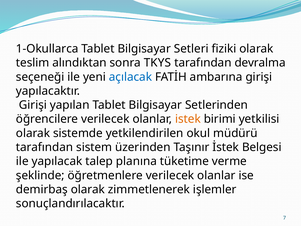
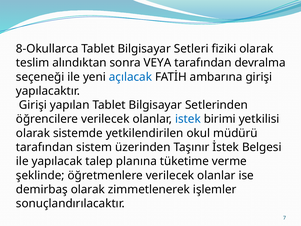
1-Okullarca: 1-Okullarca -> 8-Okullarca
TKYS: TKYS -> VEYA
istek colour: orange -> blue
